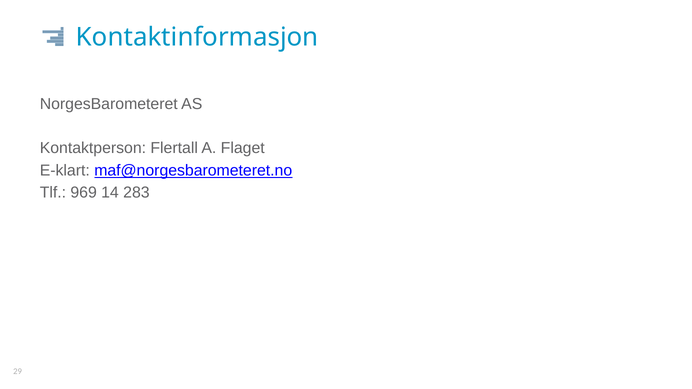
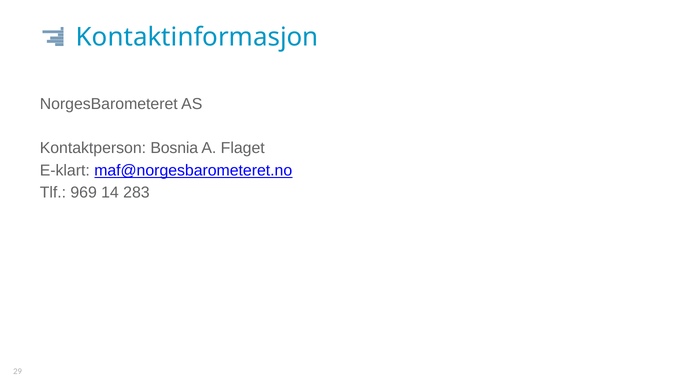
Flertall: Flertall -> Bosnia
